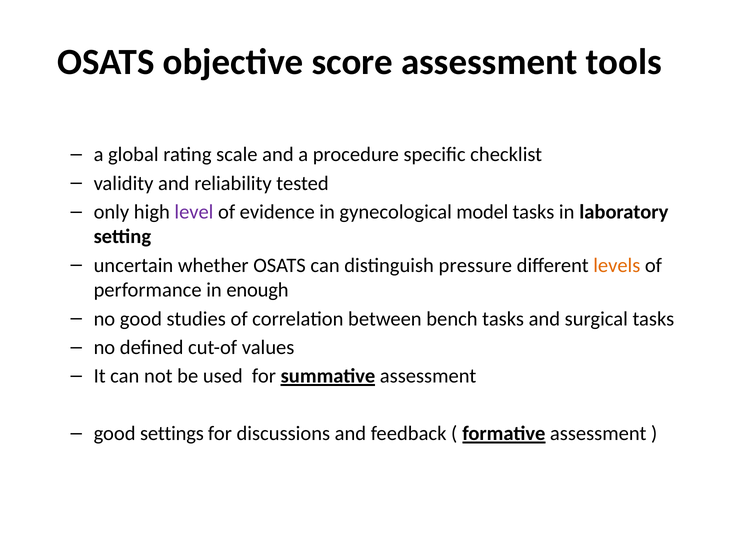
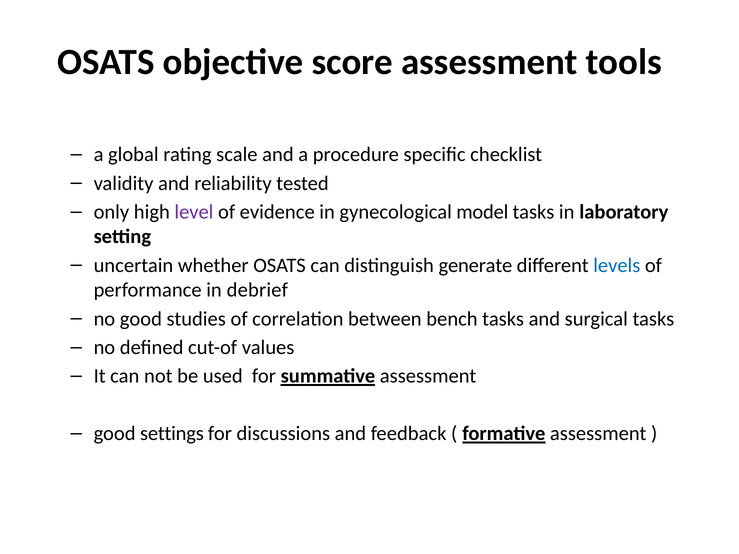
pressure: pressure -> generate
levels colour: orange -> blue
enough: enough -> debrief
